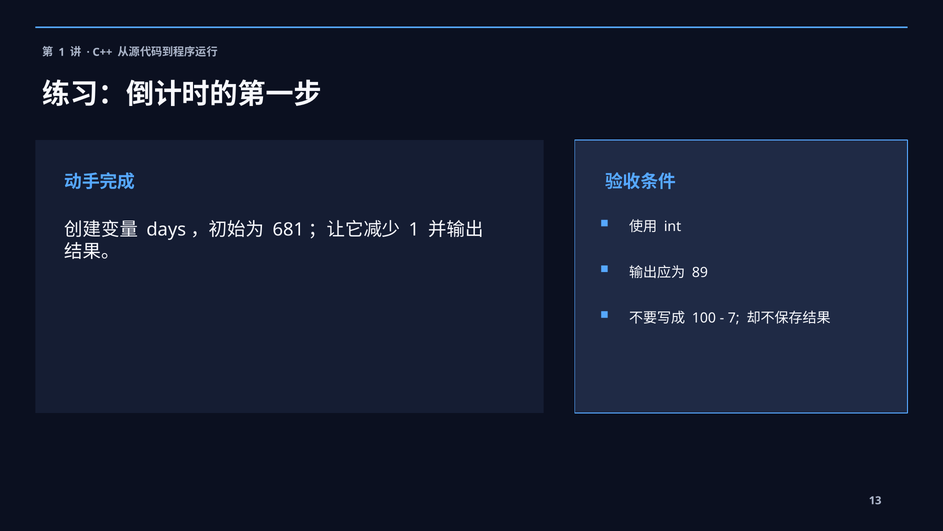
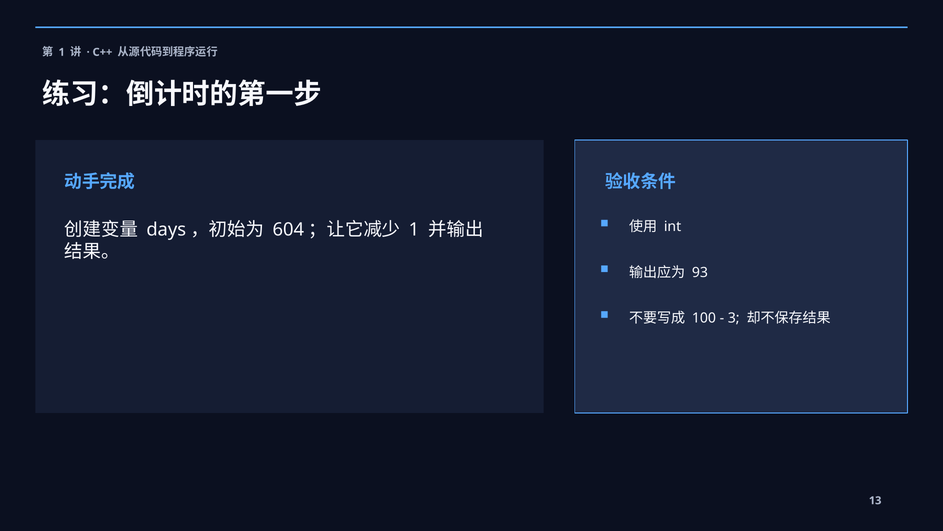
681: 681 -> 604
89: 89 -> 93
7: 7 -> 3
